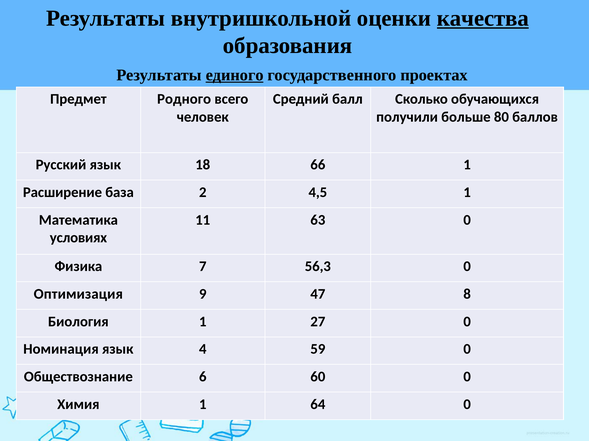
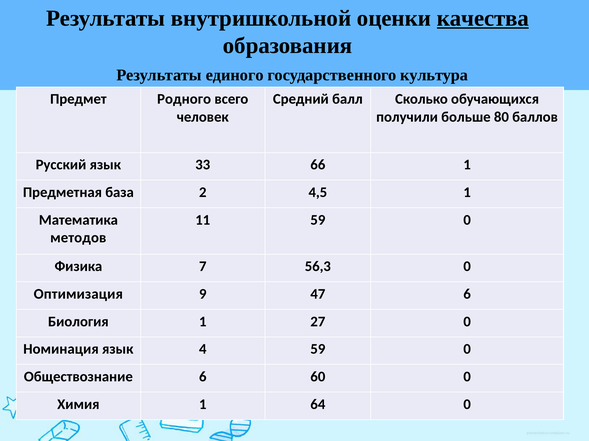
единого underline: present -> none
проектах: проектах -> культура
18: 18 -> 33
Расширение: Расширение -> Предметная
11 63: 63 -> 59
условиях: условиях -> методов
47 8: 8 -> 6
